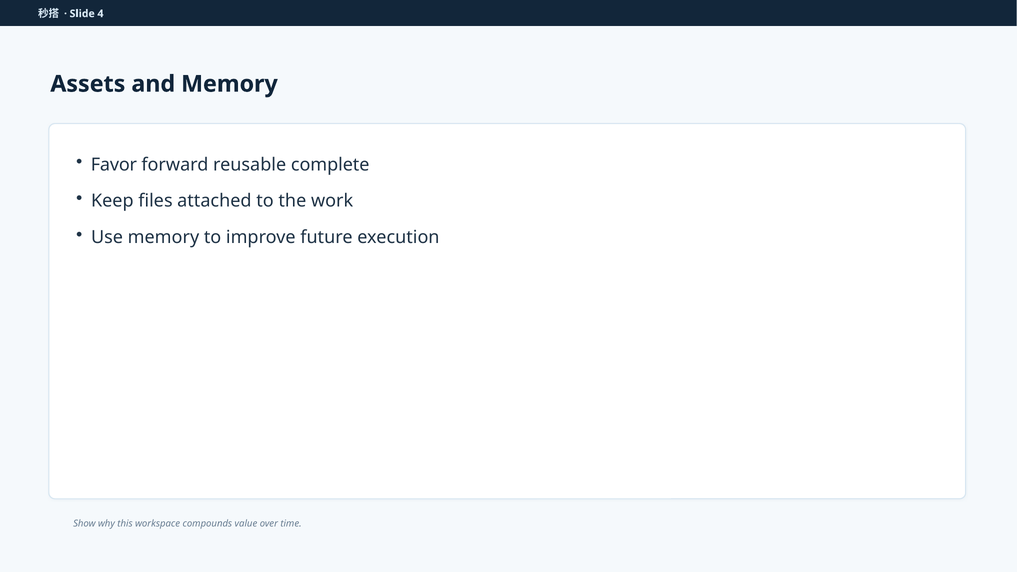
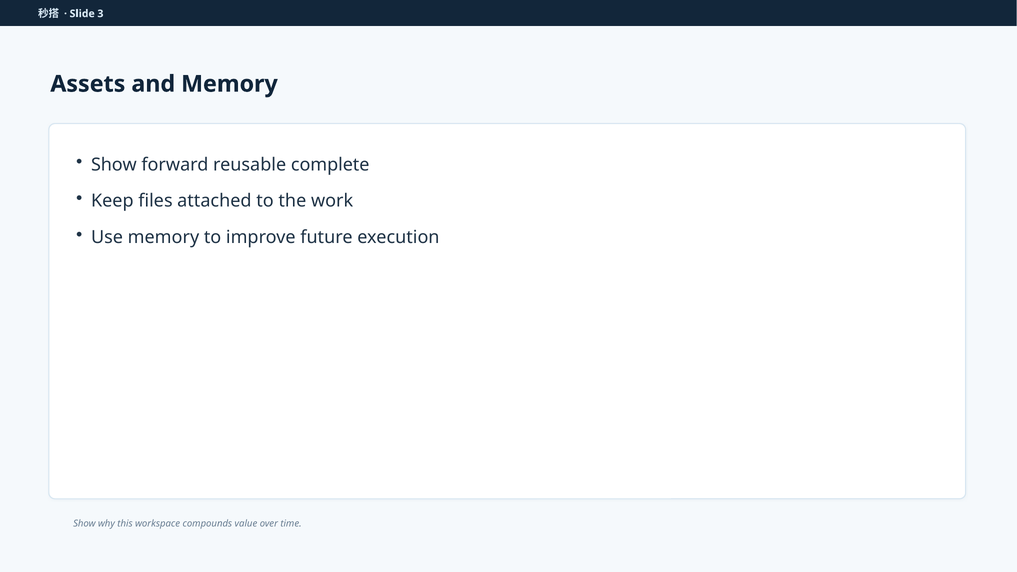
4: 4 -> 3
Favor at (114, 165): Favor -> Show
